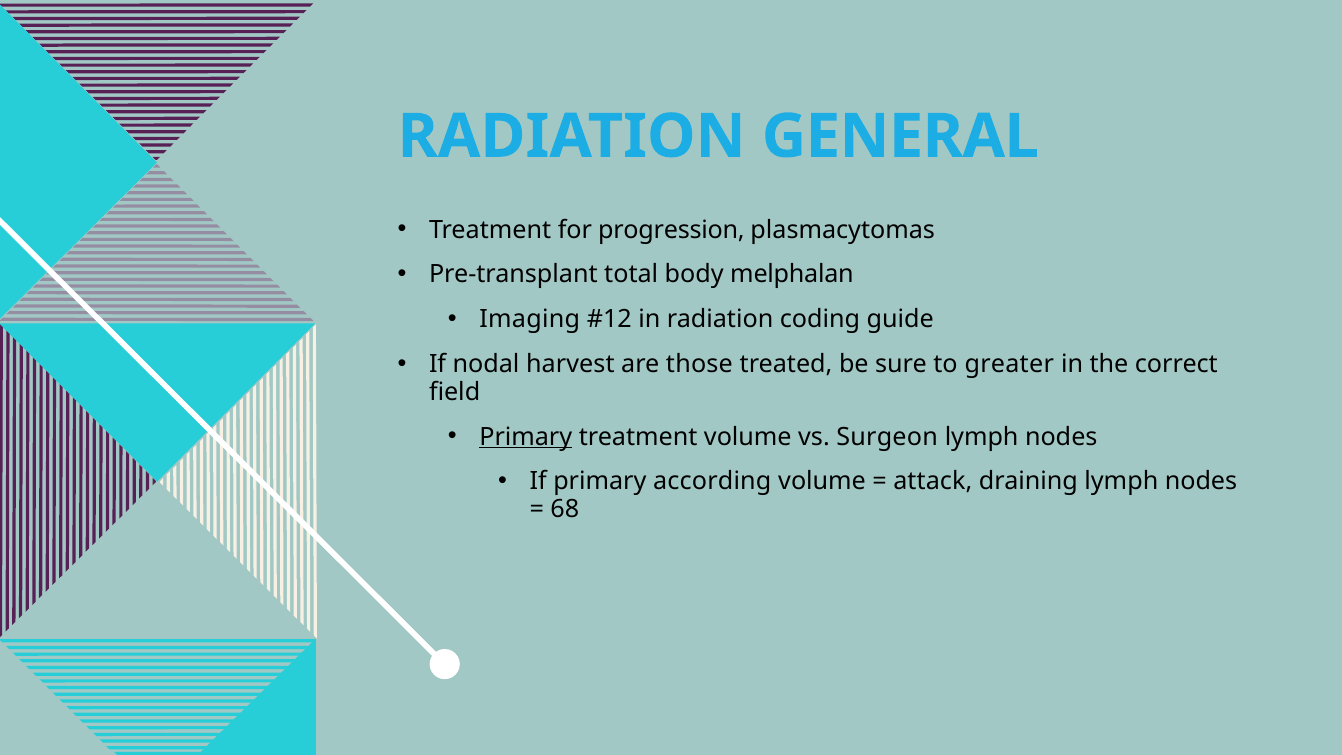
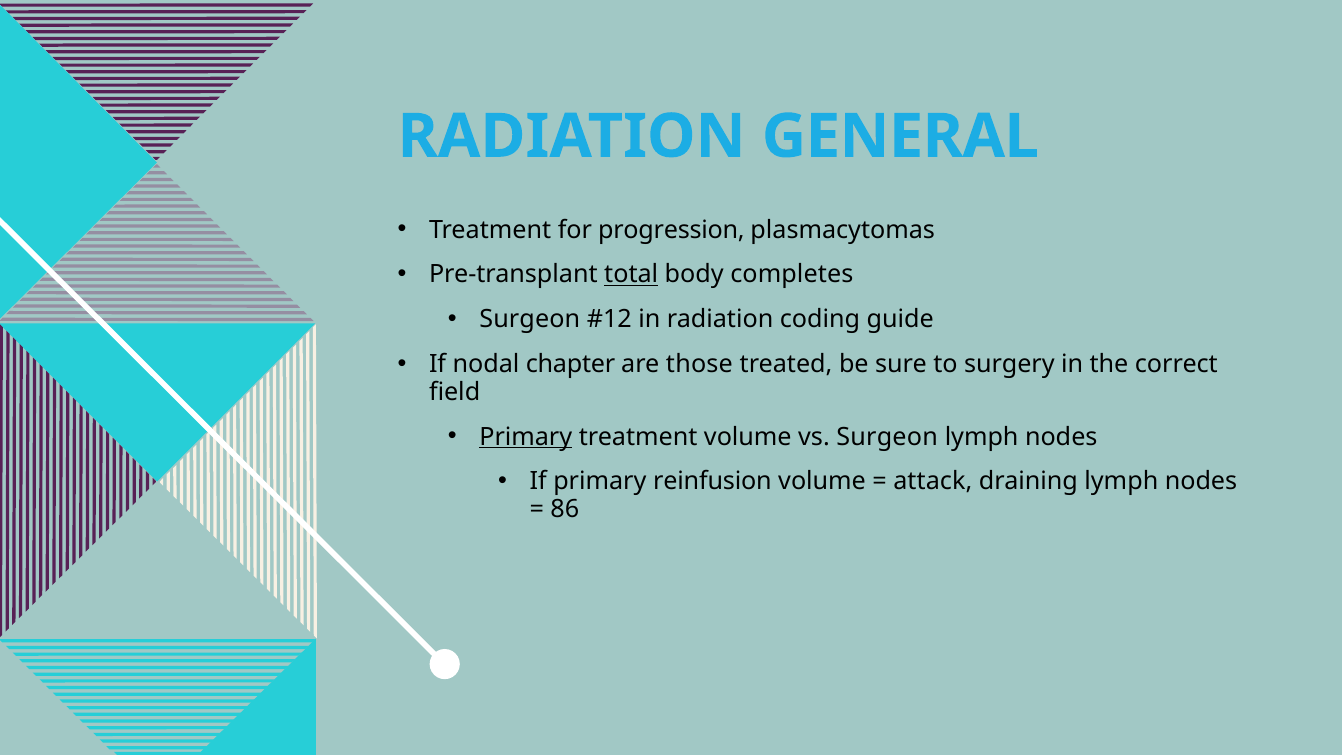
total underline: none -> present
melphalan: melphalan -> completes
Imaging at (530, 319): Imaging -> Surgeon
harvest: harvest -> chapter
greater: greater -> surgery
according: according -> reinfusion
68: 68 -> 86
